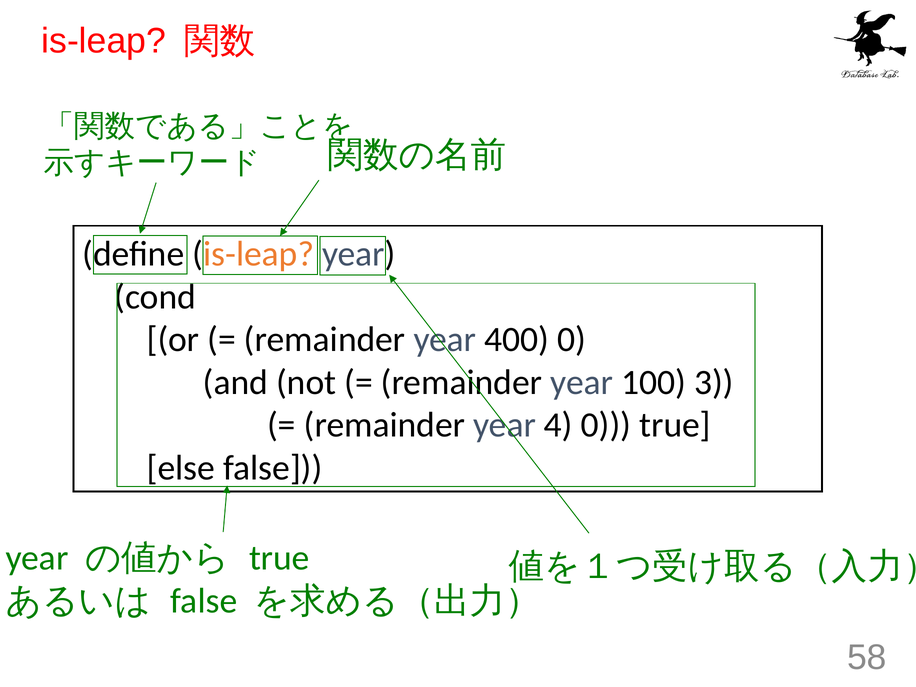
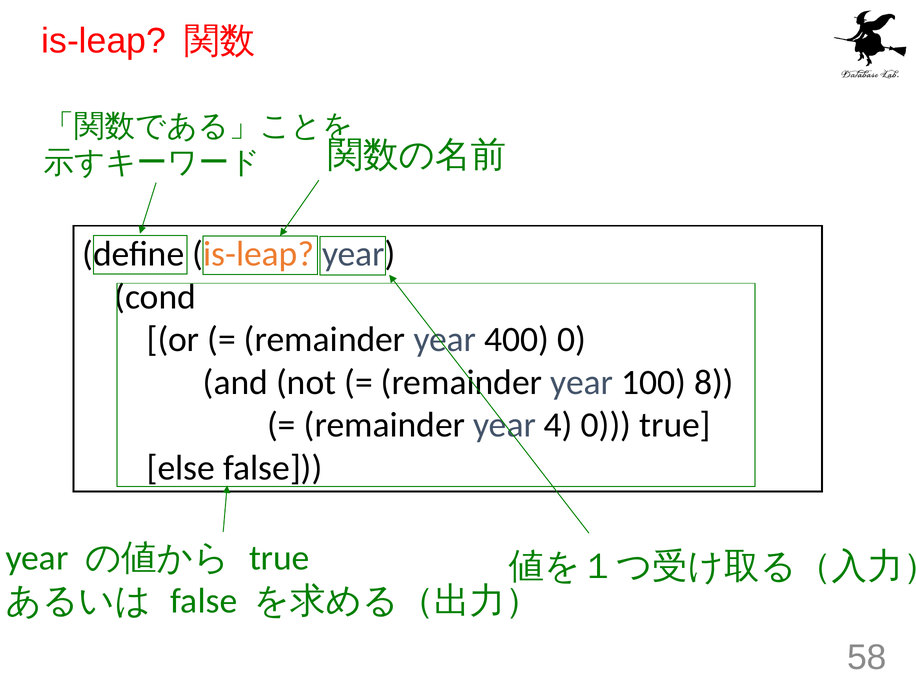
3: 3 -> 8
